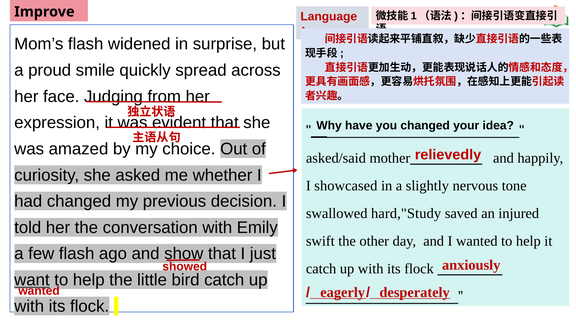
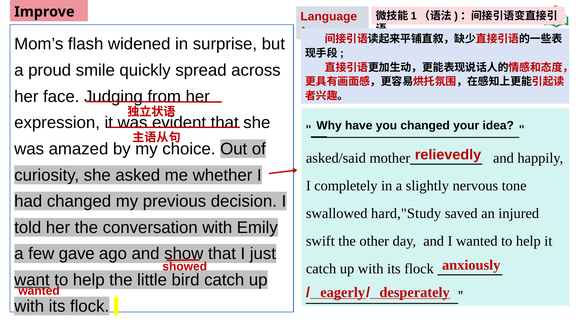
showcased: showcased -> completely
few flash: flash -> gave
